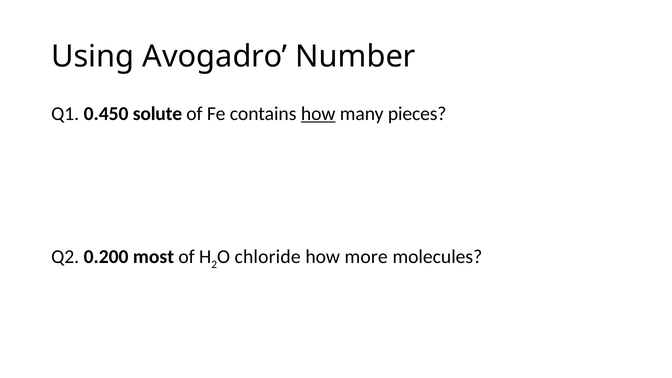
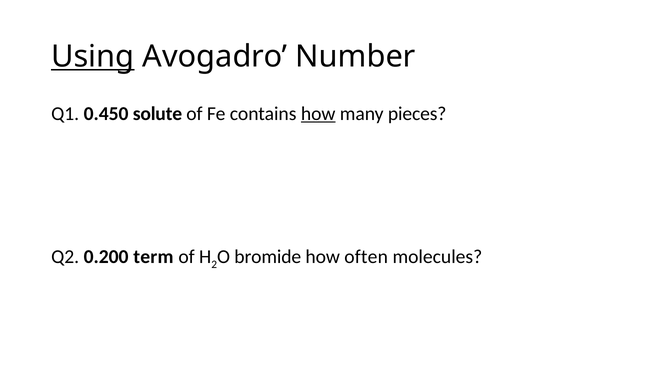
Using underline: none -> present
most: most -> term
chloride: chloride -> bromide
more: more -> often
